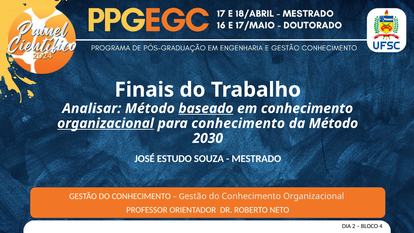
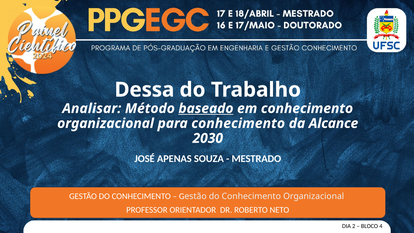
Finais: Finais -> Dessa
organizacional at (106, 123) underline: present -> none
da Método: Método -> Alcance
ESTUDO: ESTUDO -> APENAS
